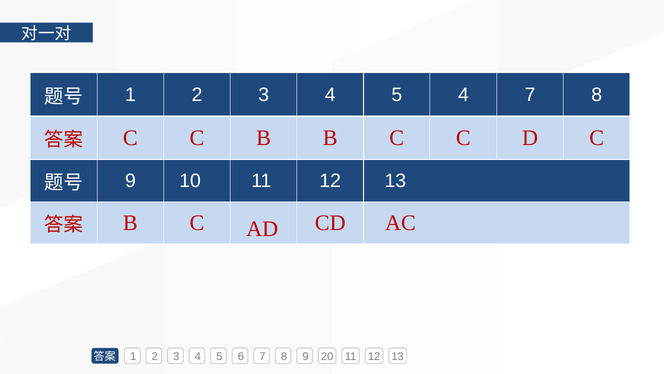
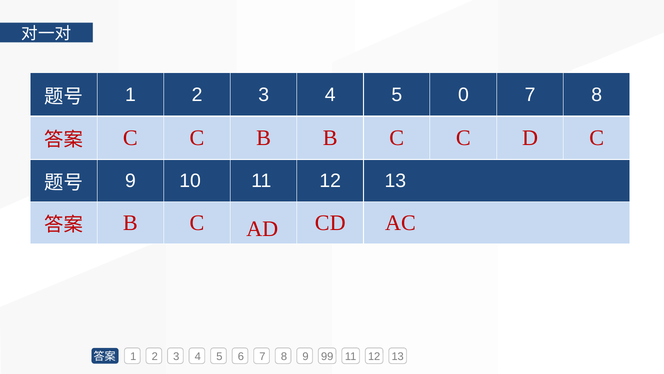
5 4: 4 -> 0
20: 20 -> 99
